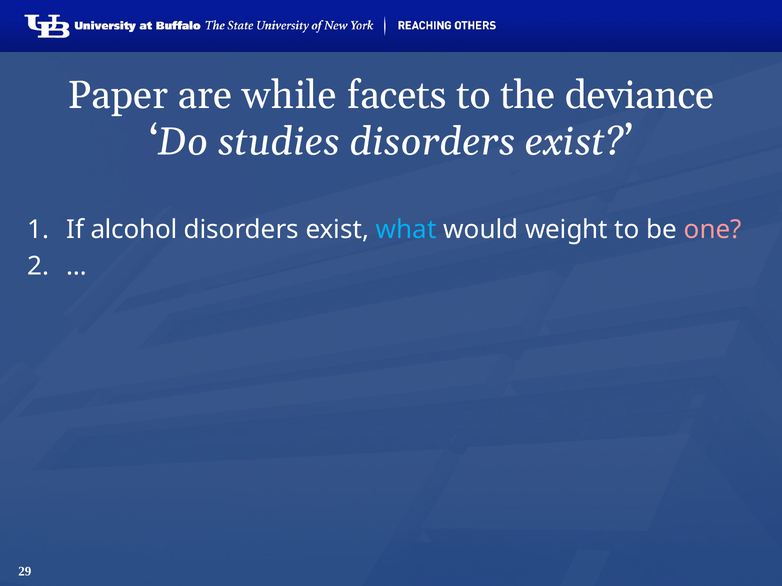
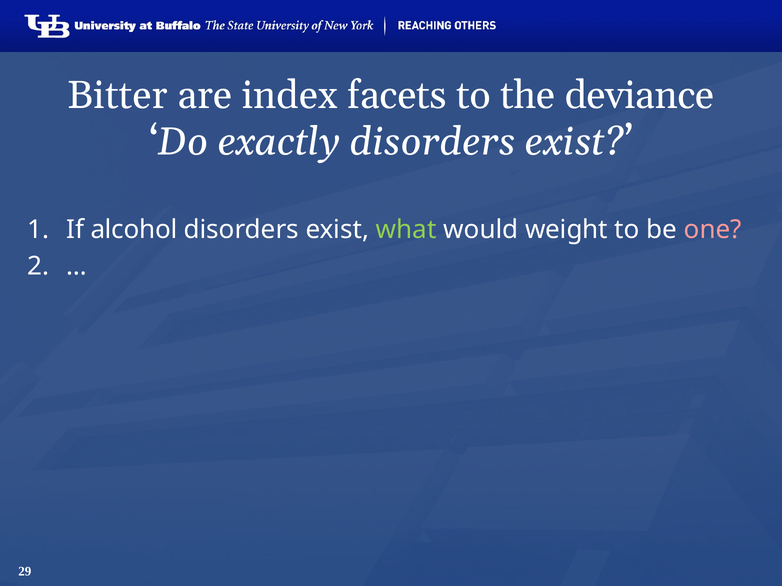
Paper: Paper -> Bitter
while: while -> index
studies: studies -> exactly
what colour: light blue -> light green
